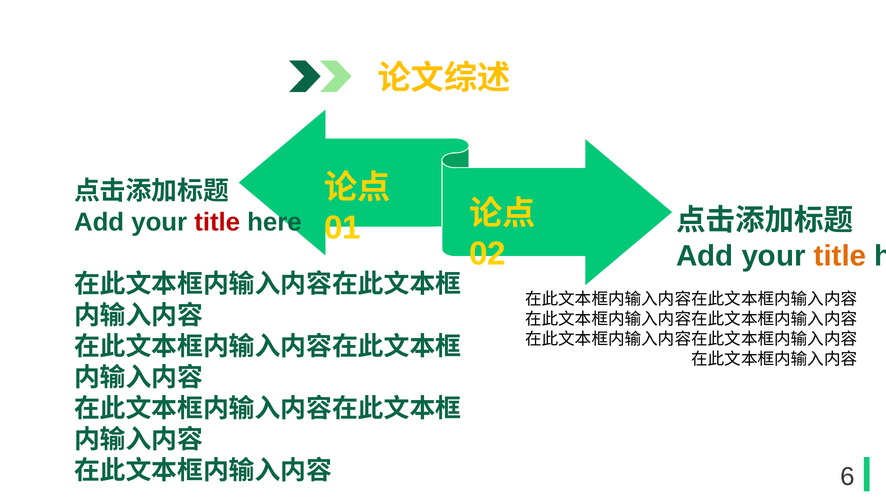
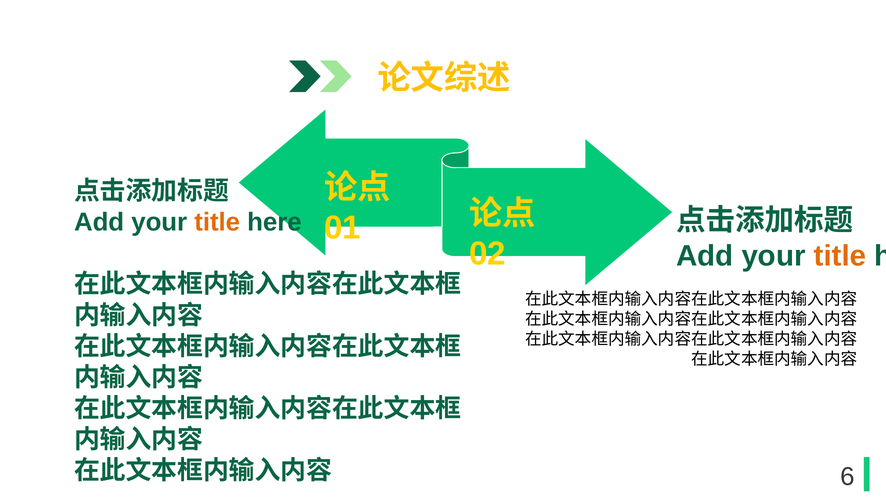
title at (217, 223) colour: red -> orange
